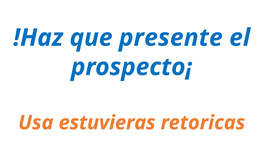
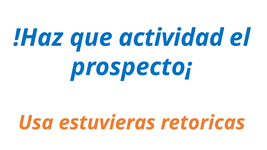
presente: presente -> actividad
